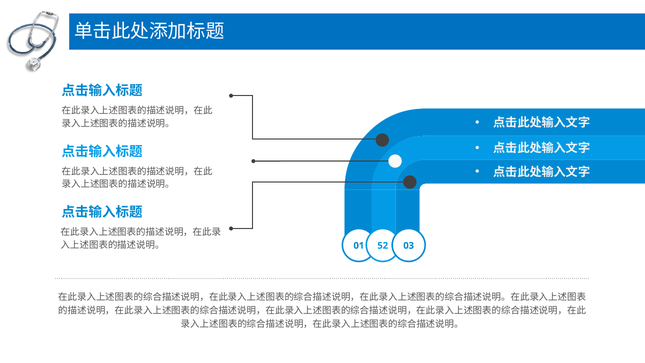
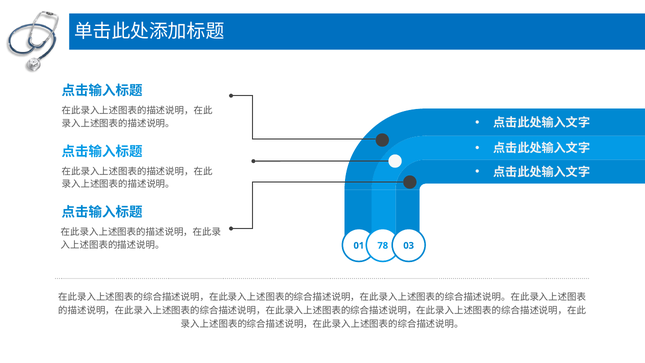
52: 52 -> 78
